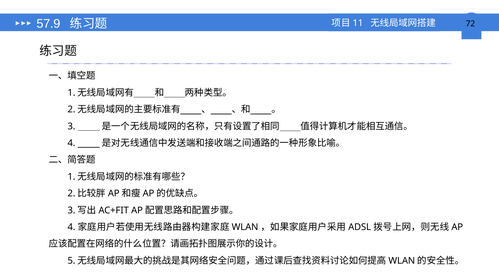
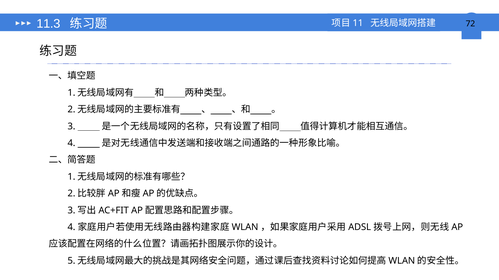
57.9: 57.9 -> 11.3
